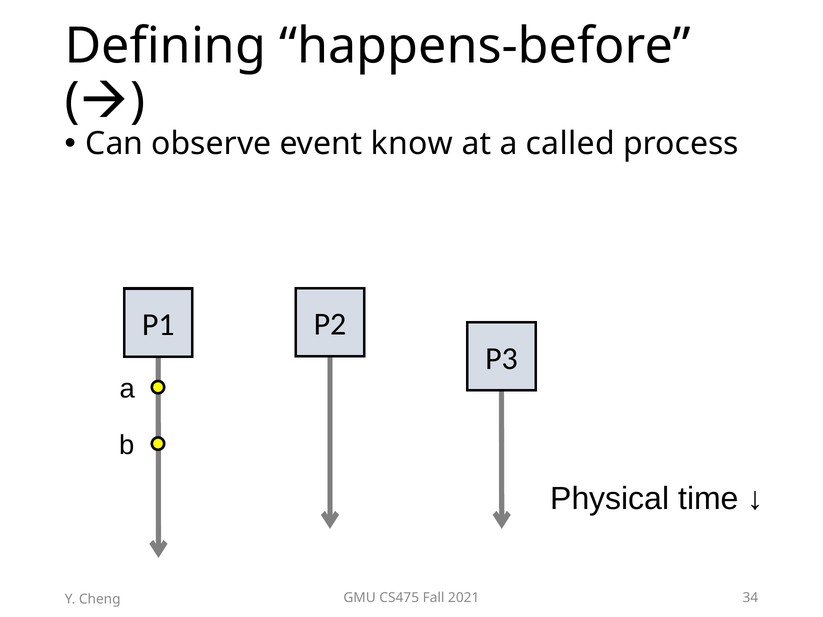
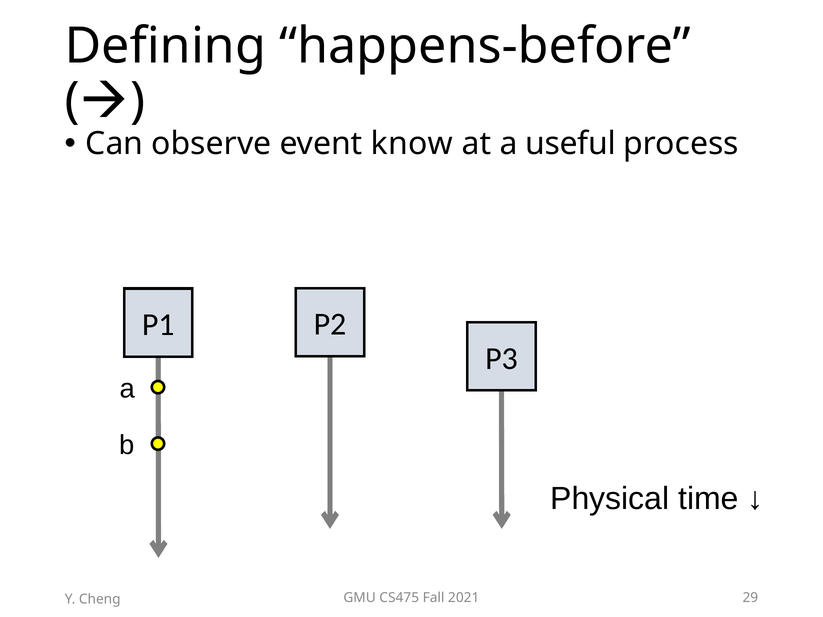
called: called -> useful
34: 34 -> 29
